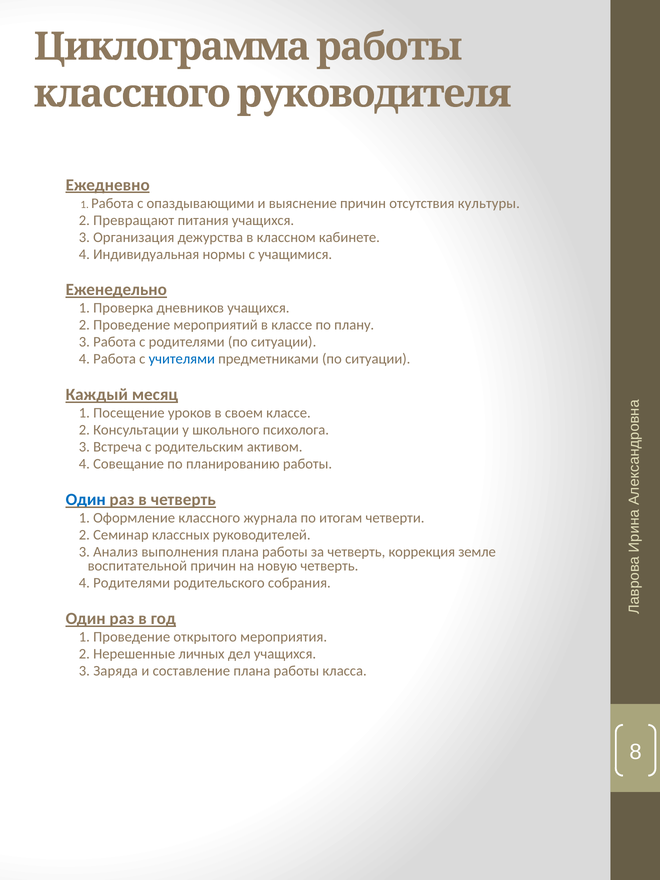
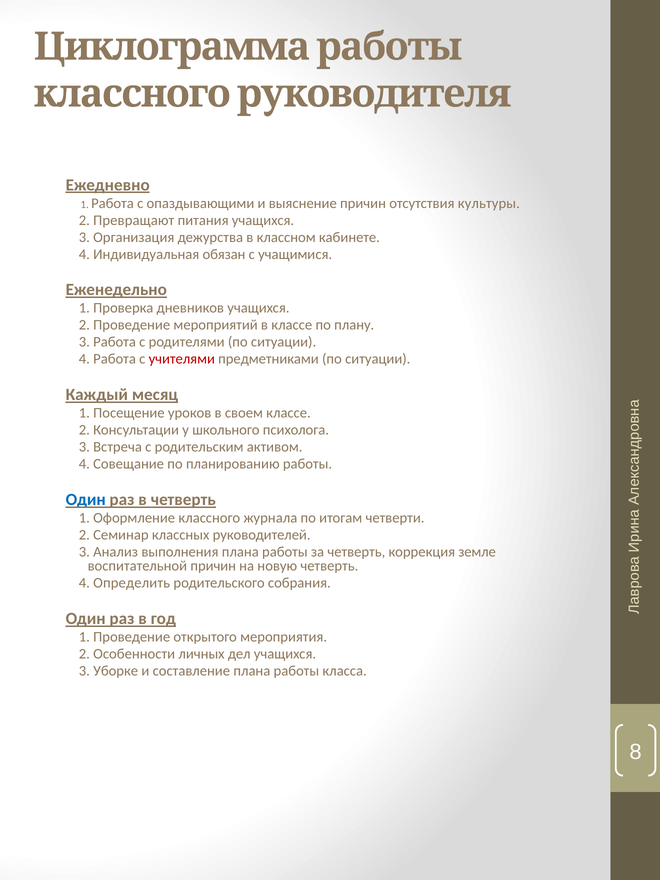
нормы: нормы -> обязан
учителями colour: blue -> red
4 Родителями: Родителями -> Определить
Нерешенные: Нерешенные -> Особенности
Заряда: Заряда -> Уборке
